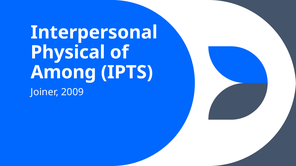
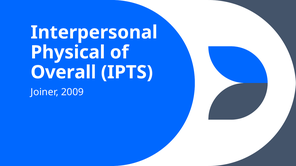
Among: Among -> Overall
